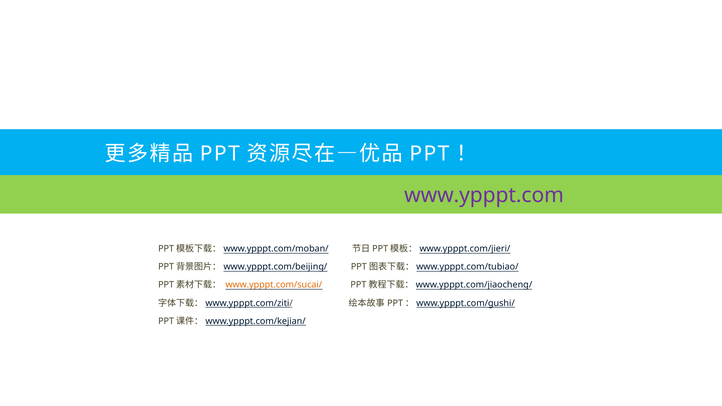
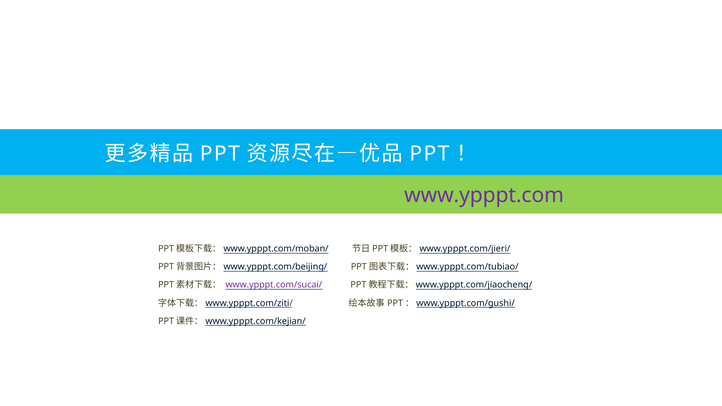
www.ypppt.com/sucai/ colour: orange -> purple
